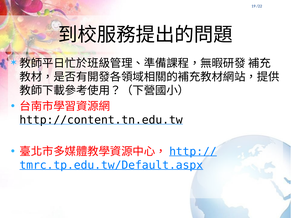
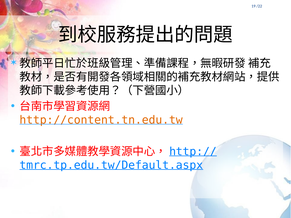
http://content.tn.edu.tw colour: black -> orange
